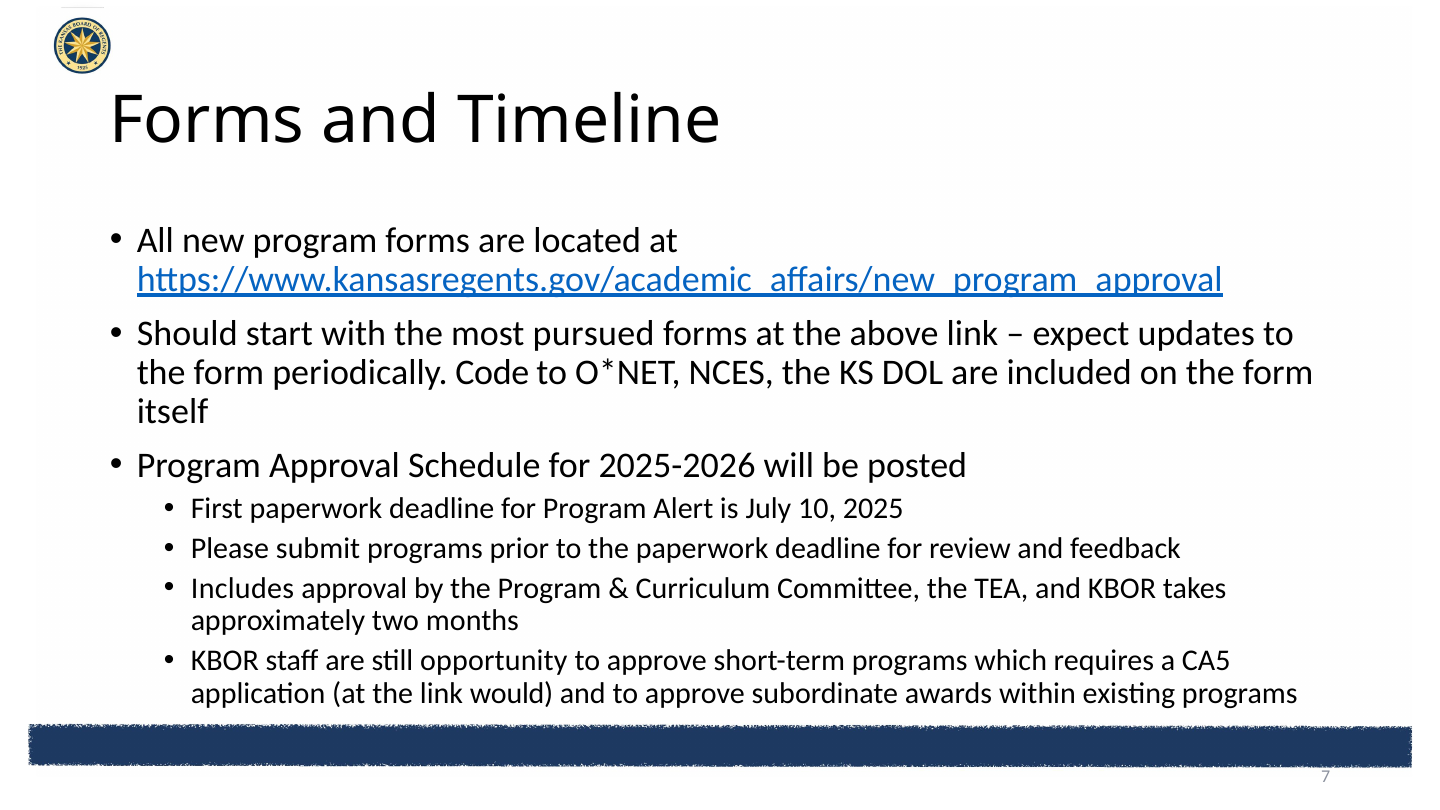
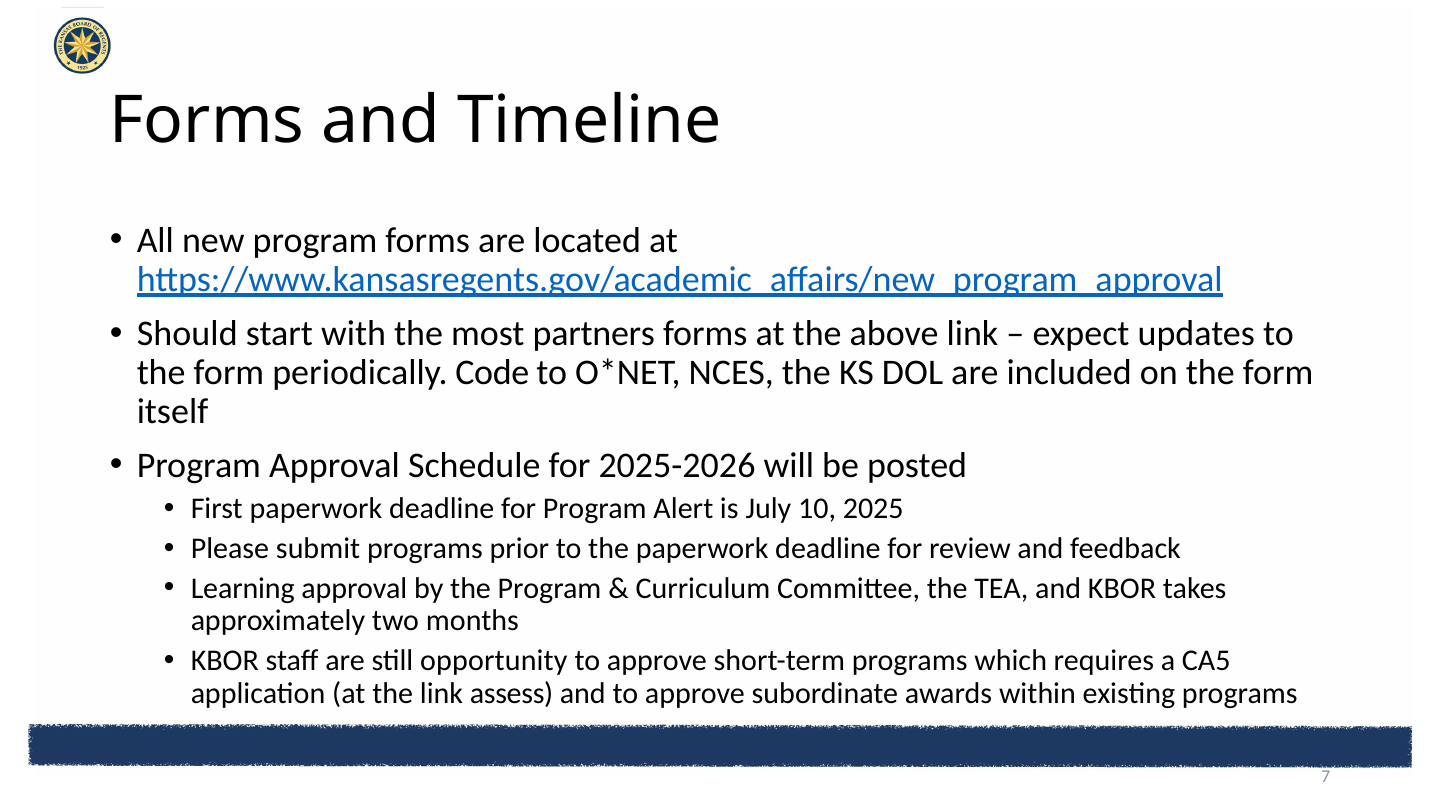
pursued: pursued -> partners
Includes: Includes -> Learning
would: would -> assess
